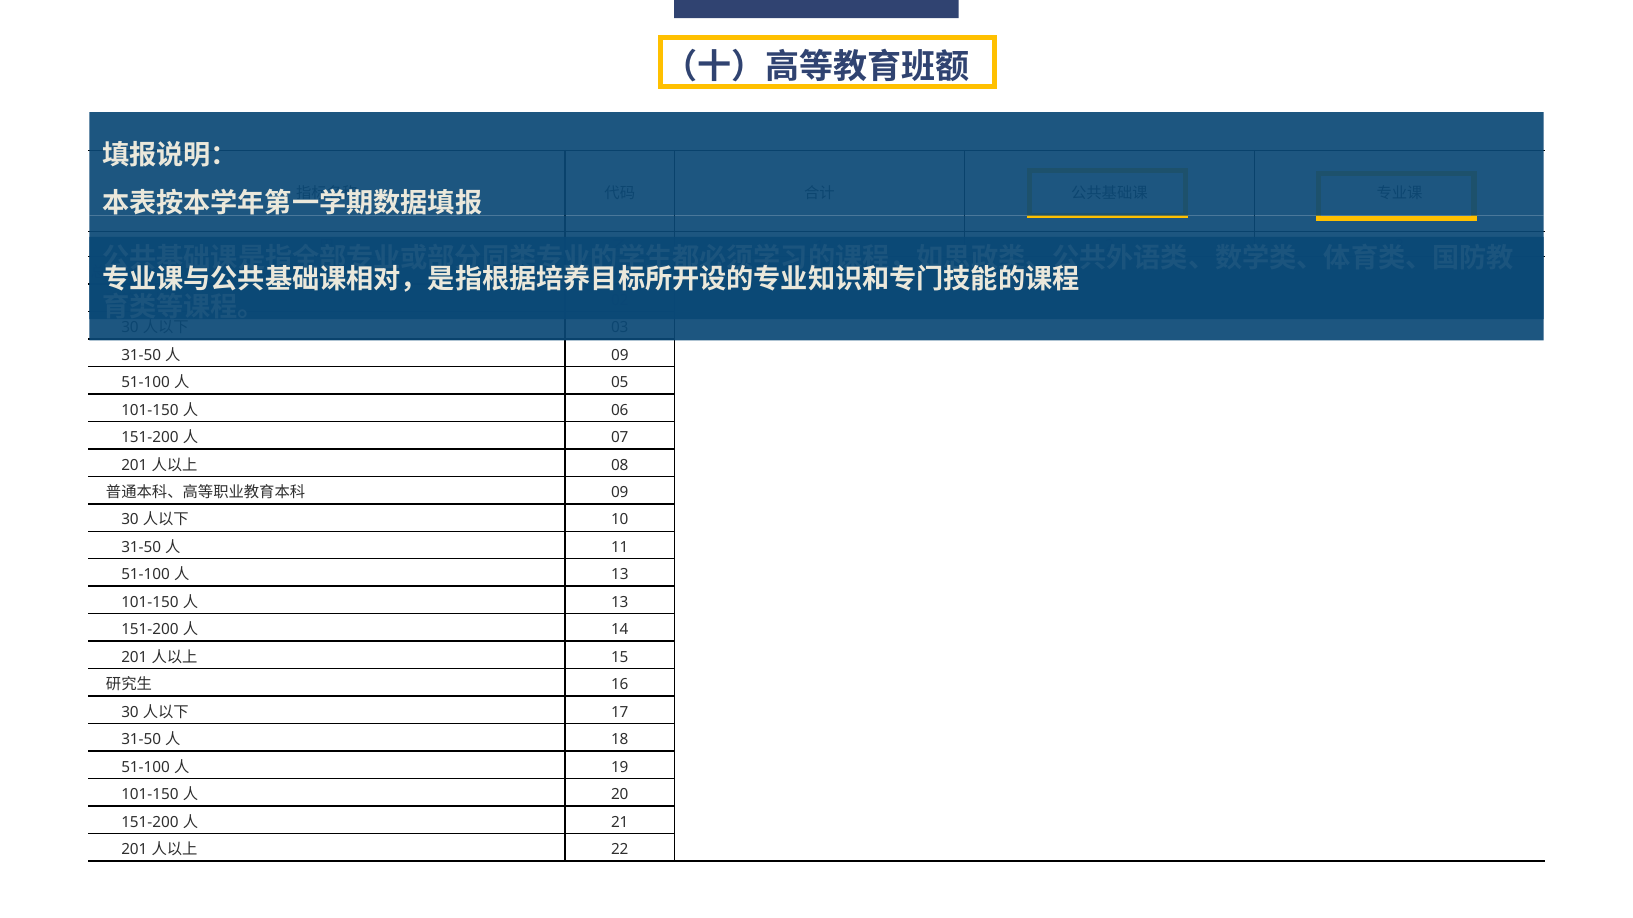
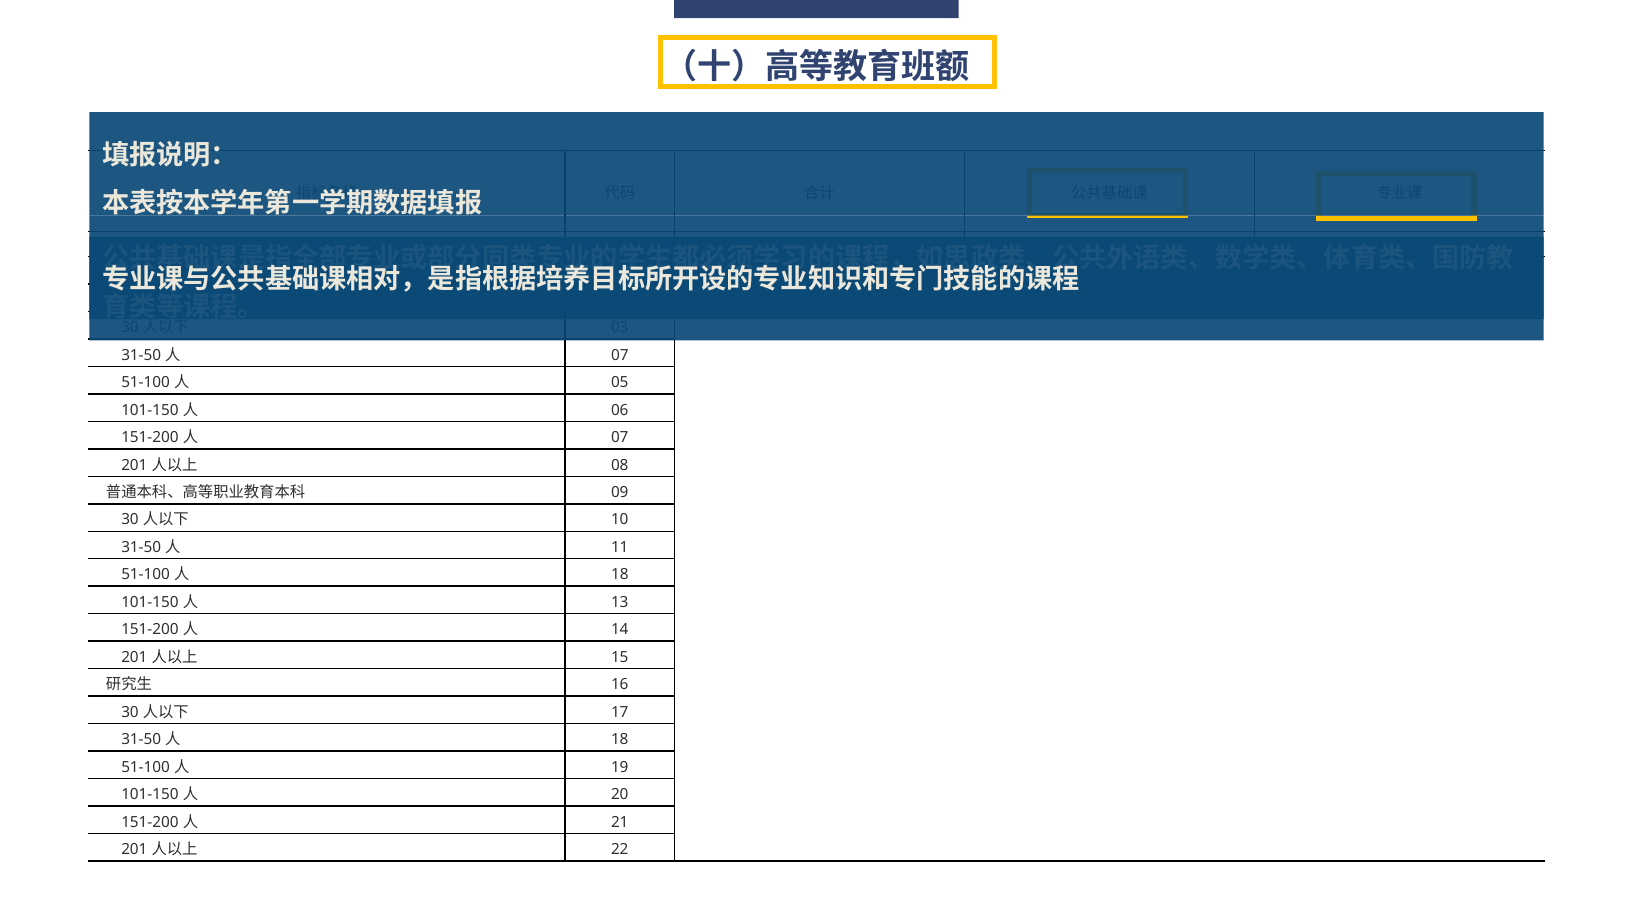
09 at (620, 355): 09 -> 07
13 at (620, 575): 13 -> 18
